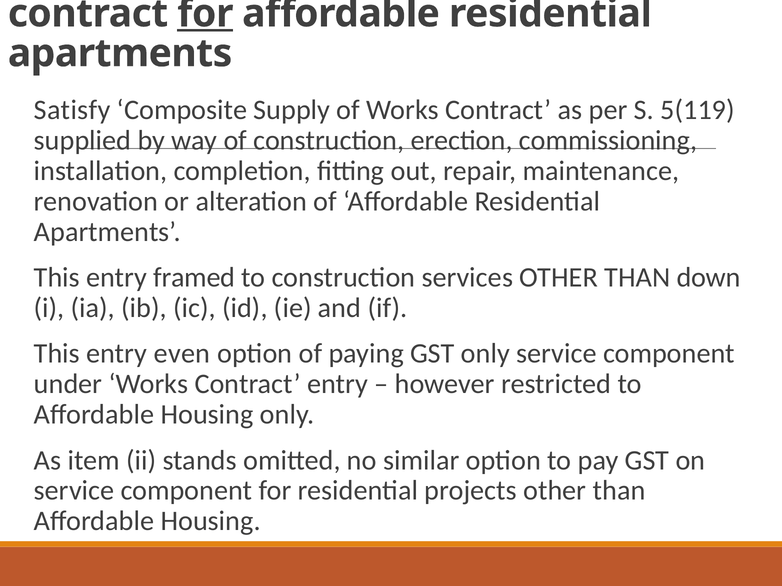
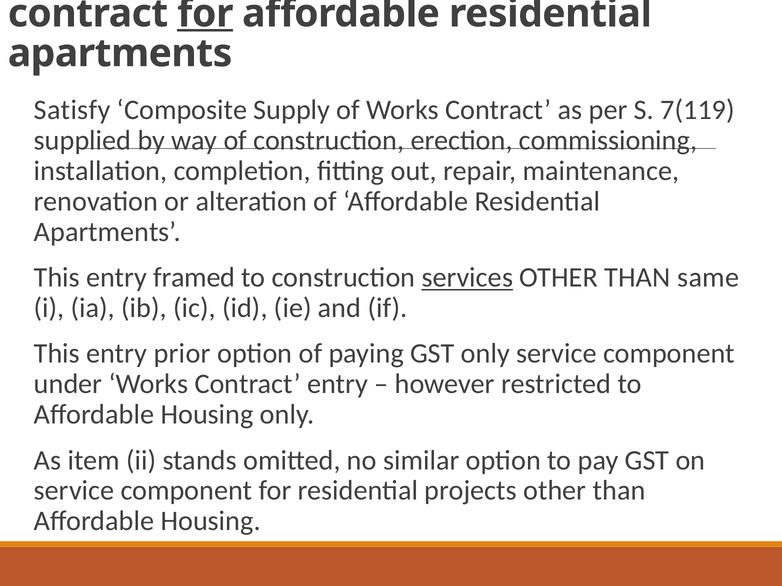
5(119: 5(119 -> 7(119
services underline: none -> present
down: down -> same
even: even -> prior
